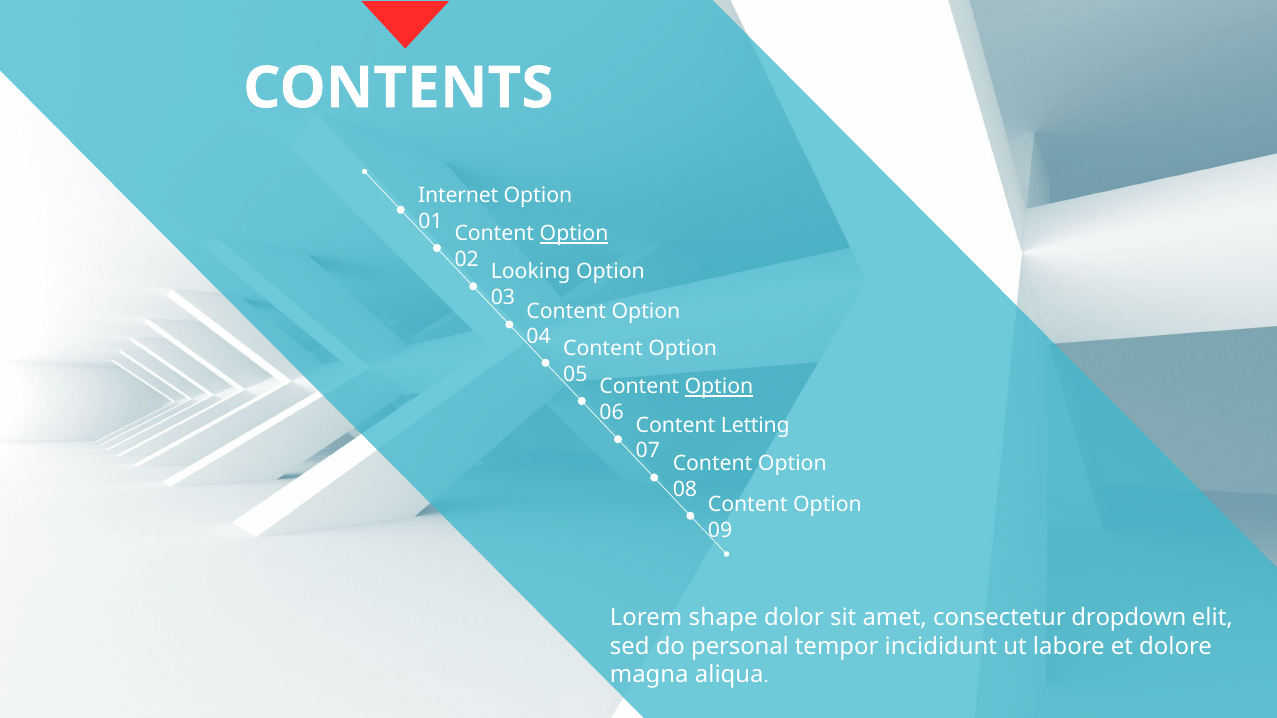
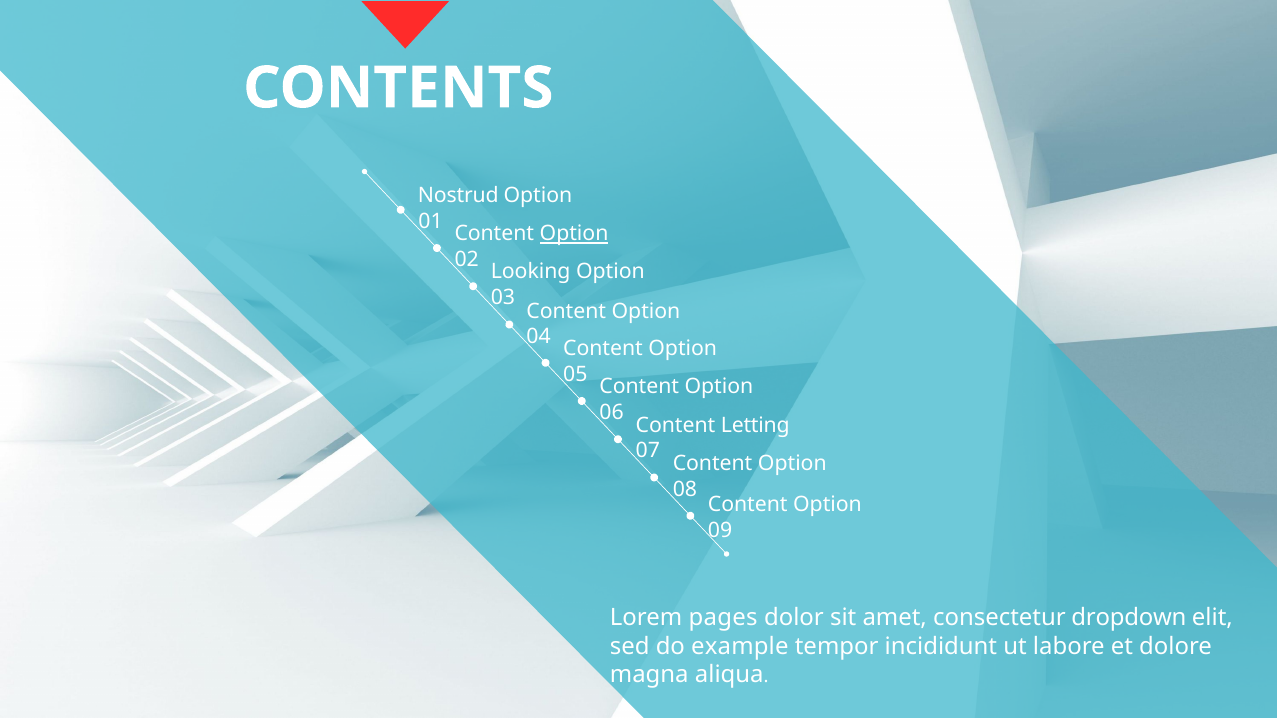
Internet: Internet -> Nostrud
Option at (719, 387) underline: present -> none
shape: shape -> pages
personal: personal -> example
